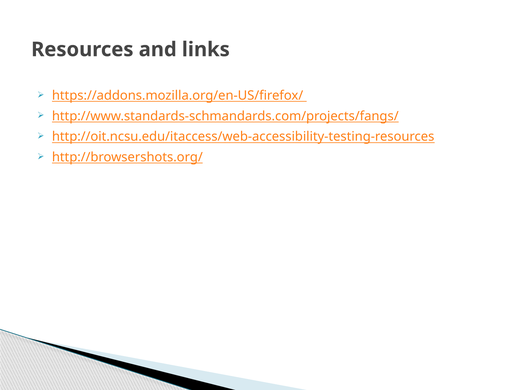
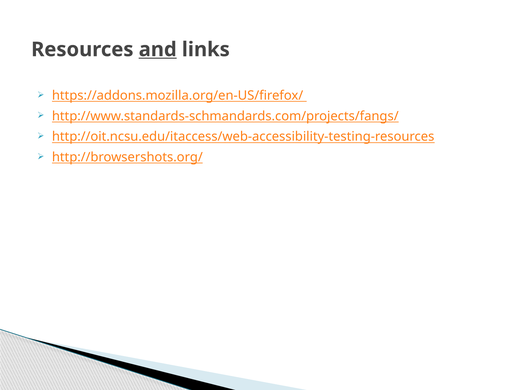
and underline: none -> present
